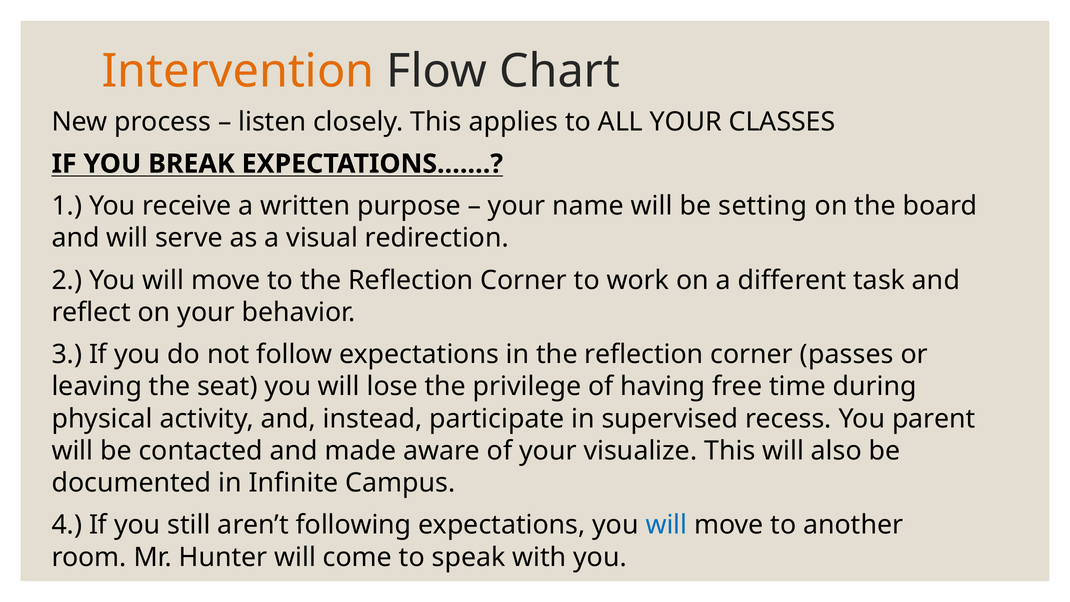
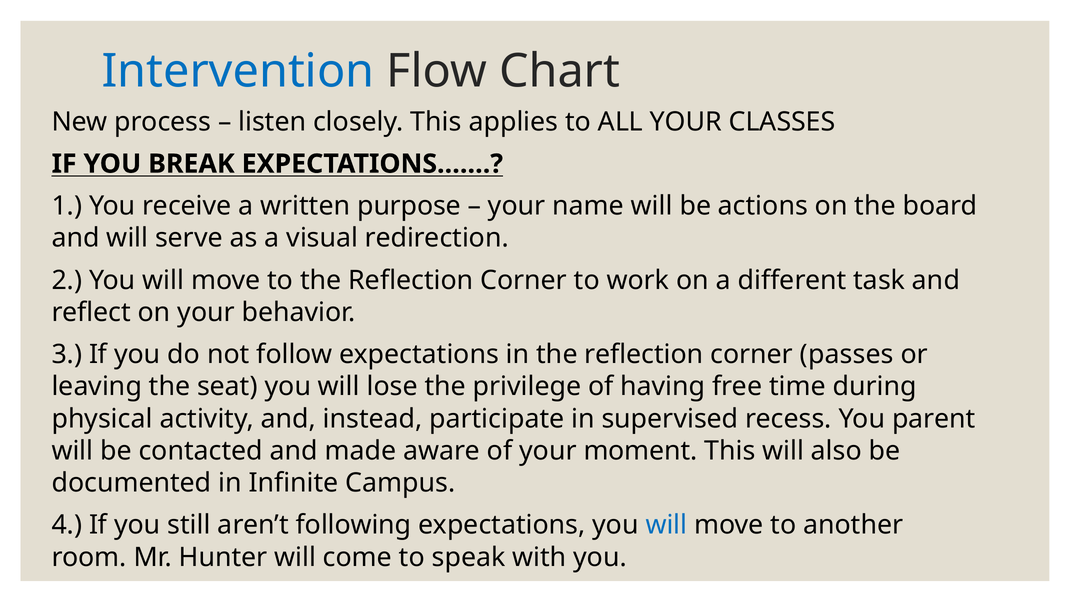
Intervention colour: orange -> blue
setting: setting -> actions
visualize: visualize -> moment
